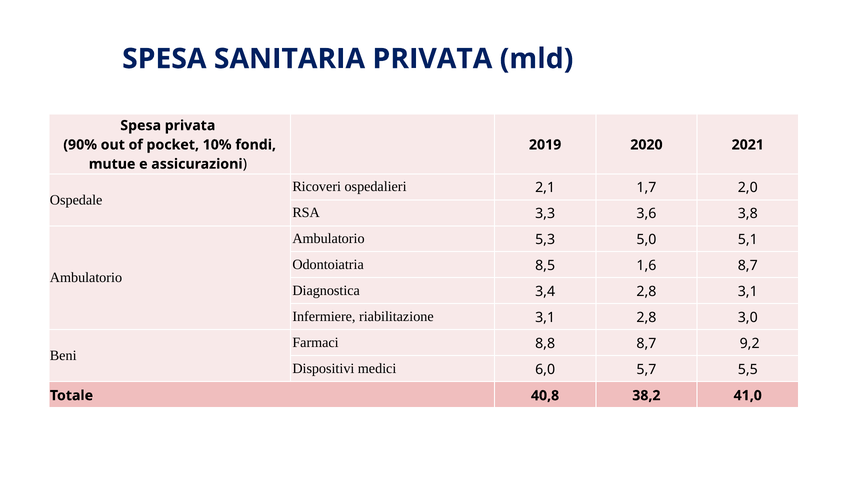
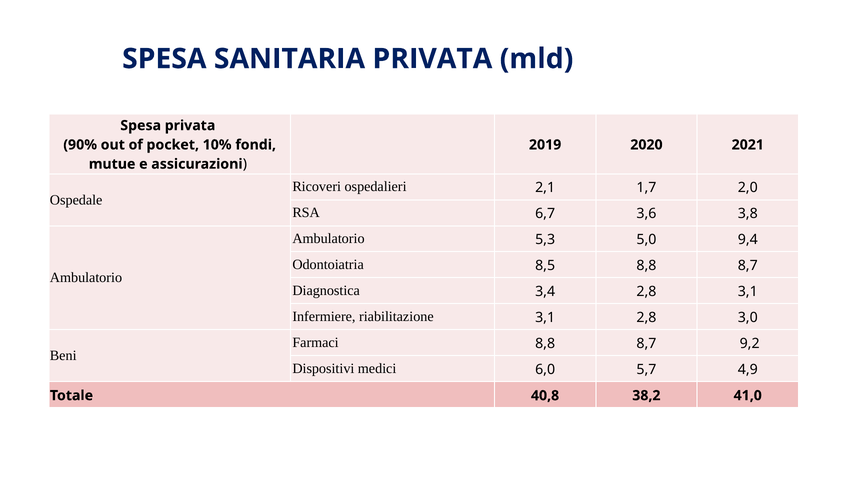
3,3: 3,3 -> 6,7
5,1: 5,1 -> 9,4
8,5 1,6: 1,6 -> 8,8
5,5: 5,5 -> 4,9
